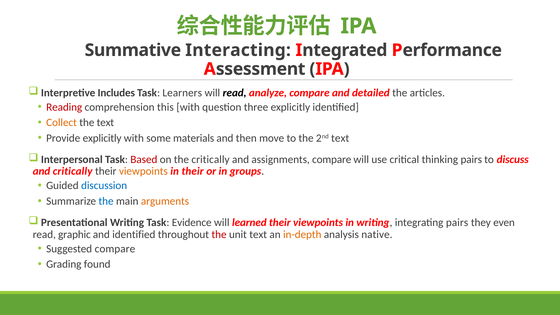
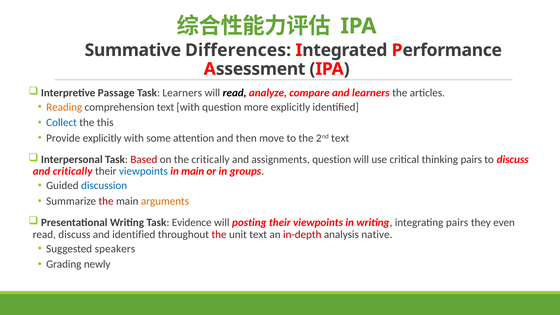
Interacting: Interacting -> Differences
Includes: Includes -> Passage
and detailed: detailed -> learners
Reading colour: red -> orange
comprehension this: this -> text
three: three -> more
Collect colour: orange -> blue
the text: text -> this
materials: materials -> attention
assignments compare: compare -> question
viewpoints at (143, 171) colour: orange -> blue
in their: their -> main
the at (106, 201) colour: blue -> red
learned: learned -> posting
read graphic: graphic -> discuss
in-depth colour: orange -> red
Suggested compare: compare -> speakers
found: found -> newly
